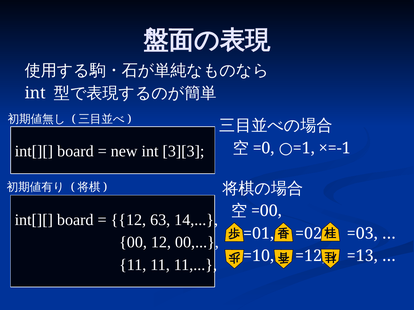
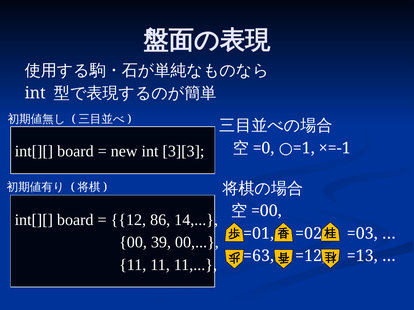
63: 63 -> 86
00 12: 12 -> 39
=10: =10 -> =63
